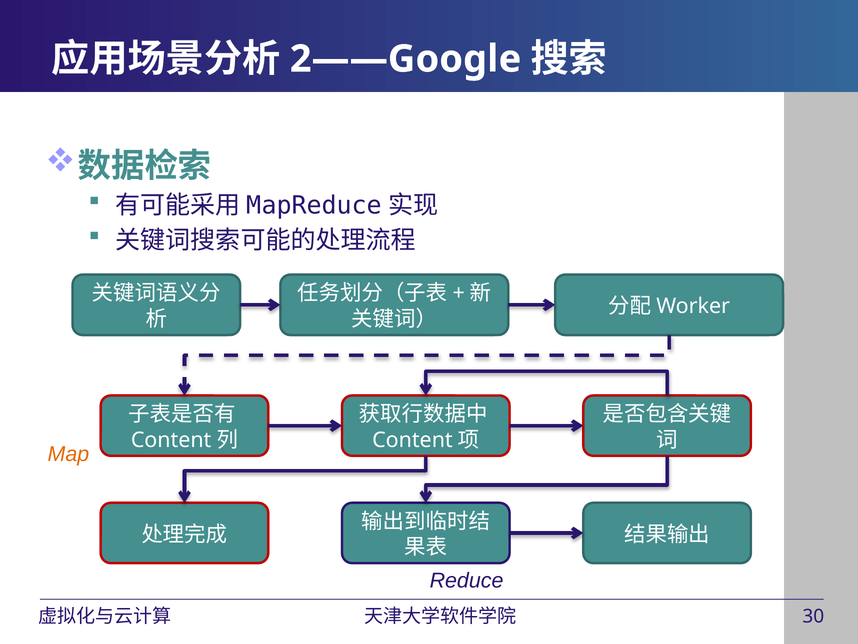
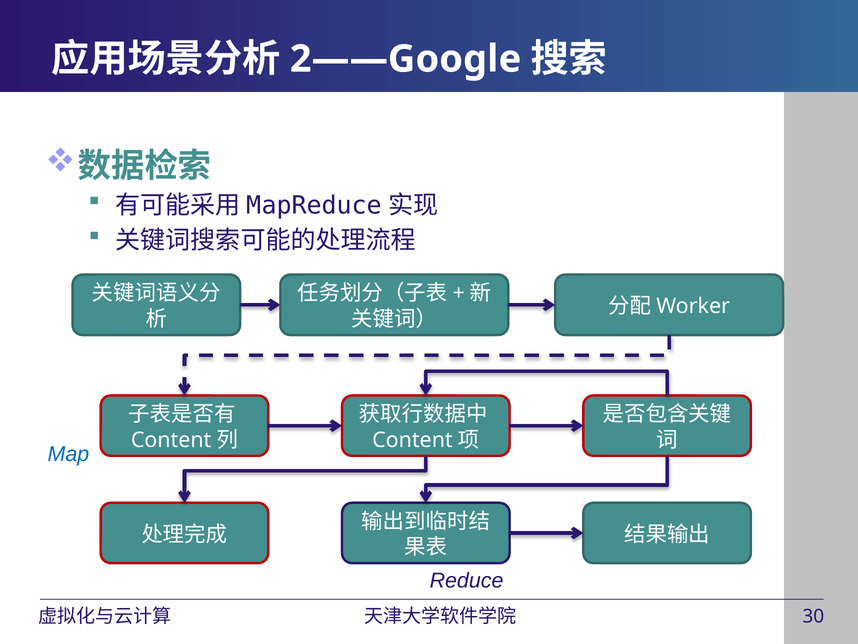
Map colour: orange -> blue
